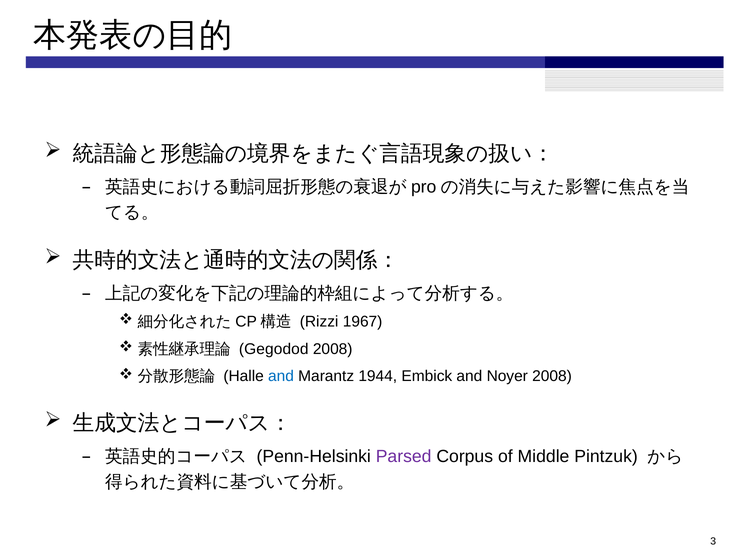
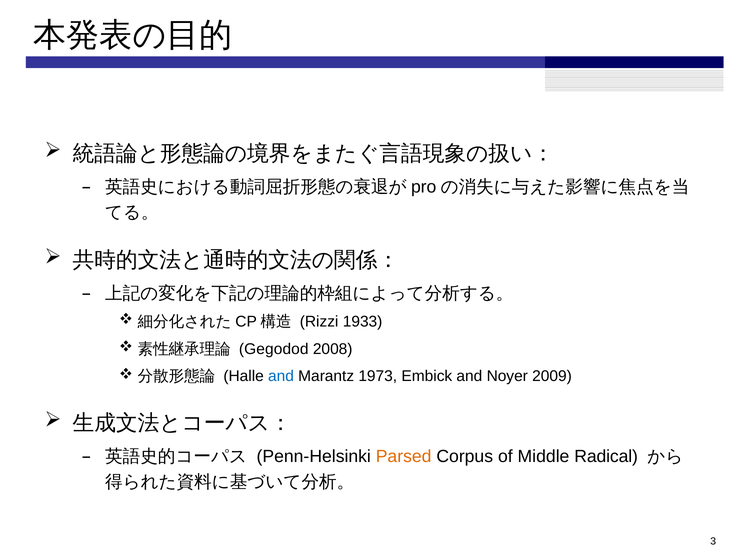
1967: 1967 -> 1933
1944: 1944 -> 1973
Noyer 2008: 2008 -> 2009
Parsed colour: purple -> orange
Pintzuk: Pintzuk -> Radical
